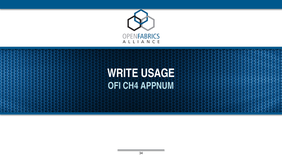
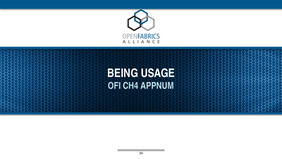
WRITE: WRITE -> BEING
